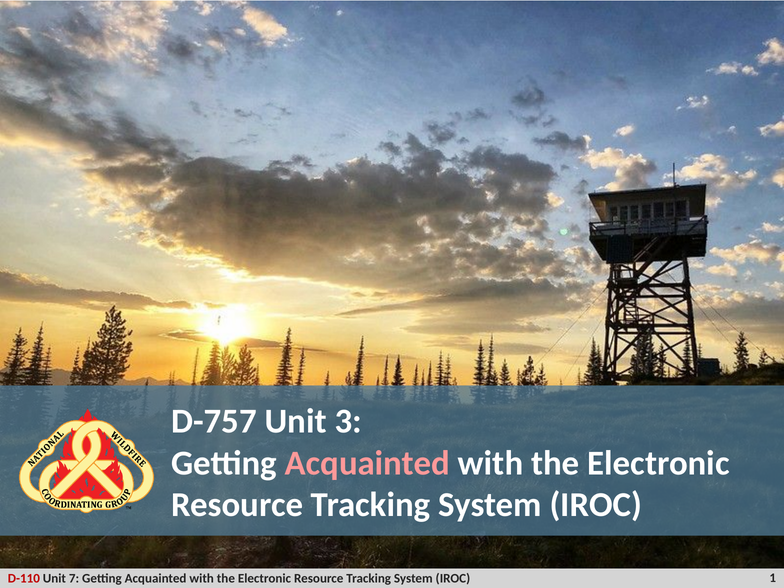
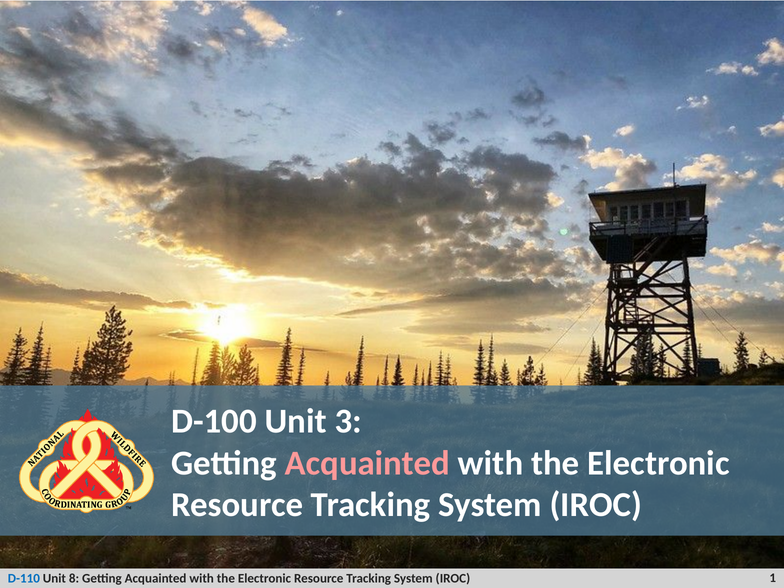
D-757: D-757 -> D-100
D-110 colour: red -> blue
7: 7 -> 8
